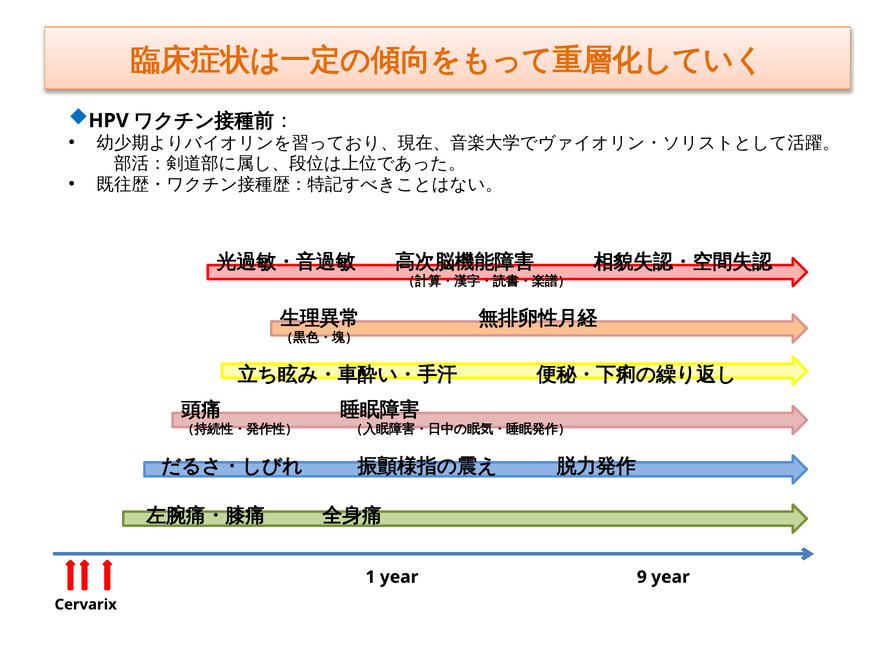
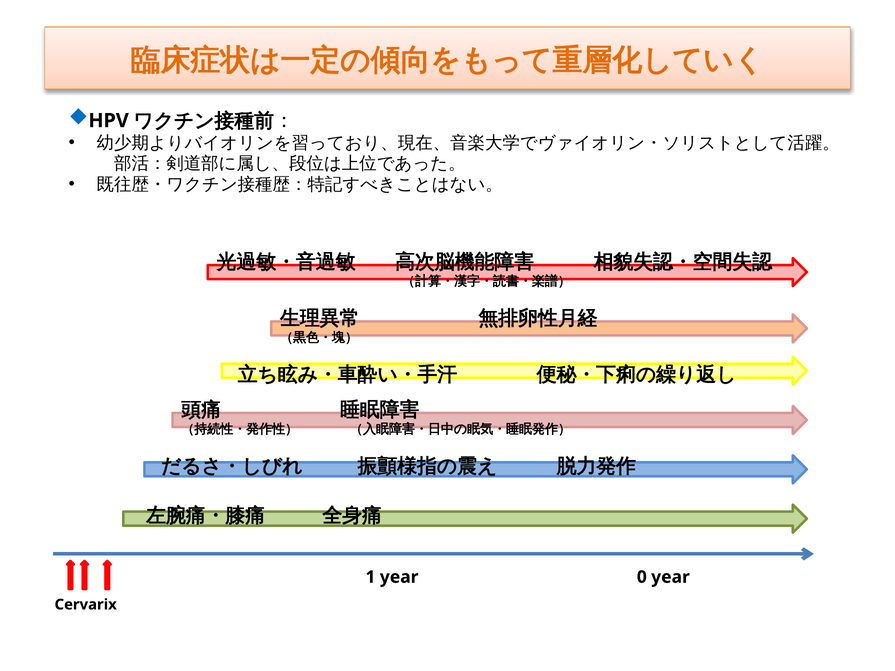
9: 9 -> 0
